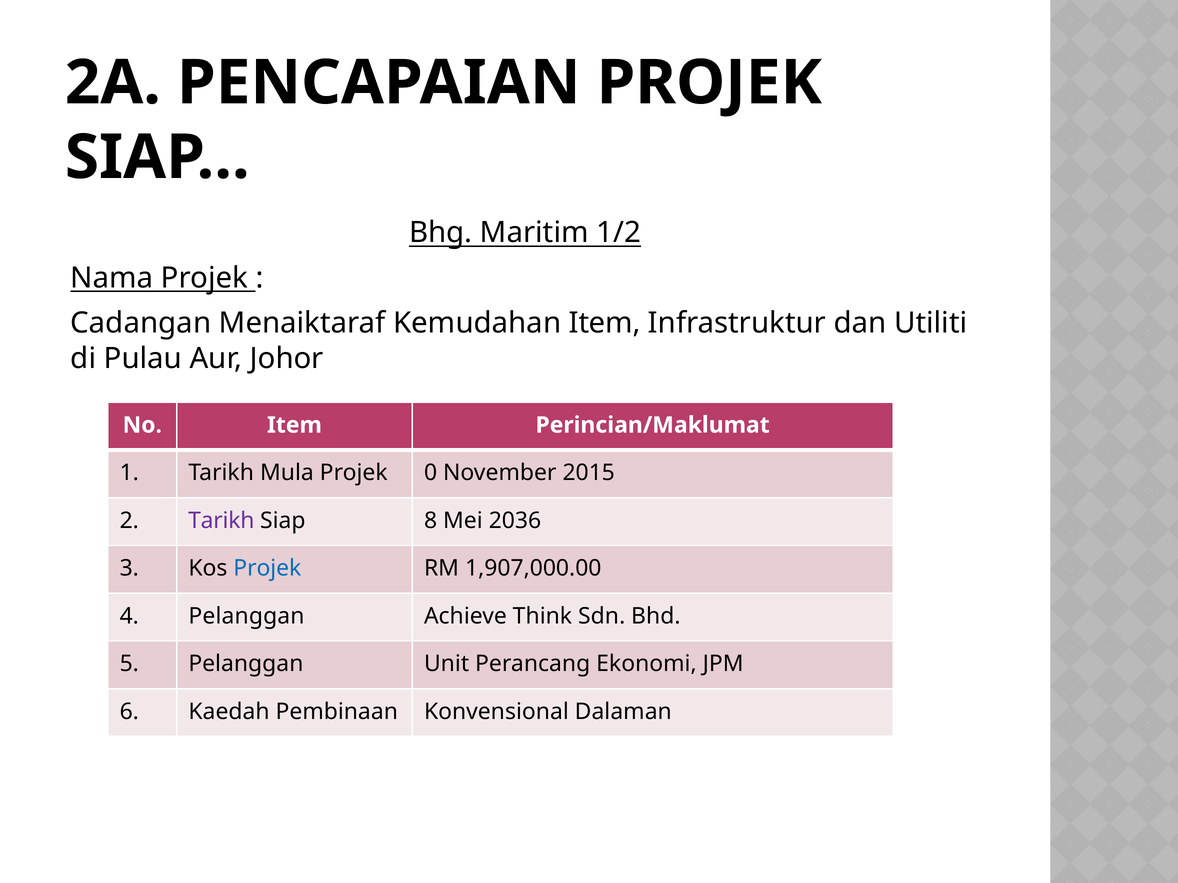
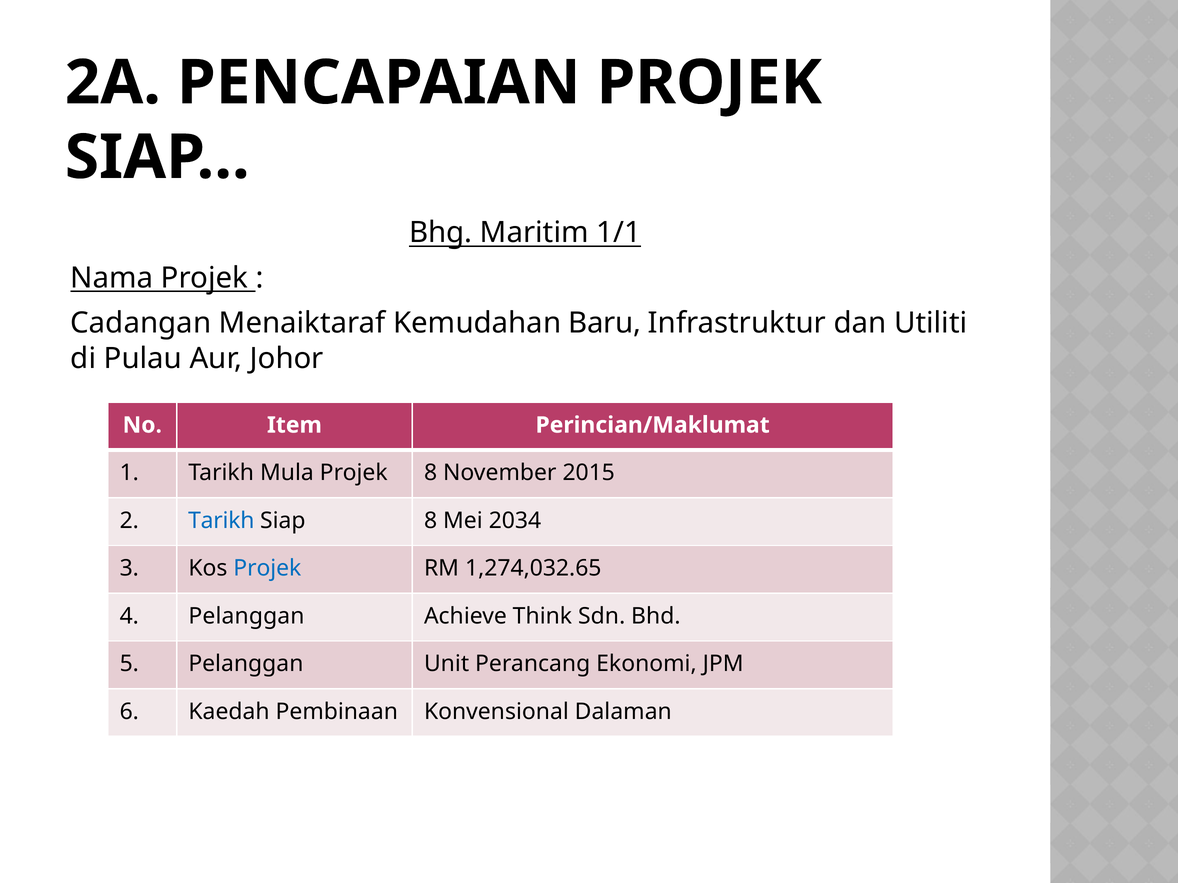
1/2: 1/2 -> 1/1
Kemudahan Item: Item -> Baru
Projek 0: 0 -> 8
Tarikh at (221, 521) colour: purple -> blue
2036: 2036 -> 2034
1,907,000.00: 1,907,000.00 -> 1,274,032.65
